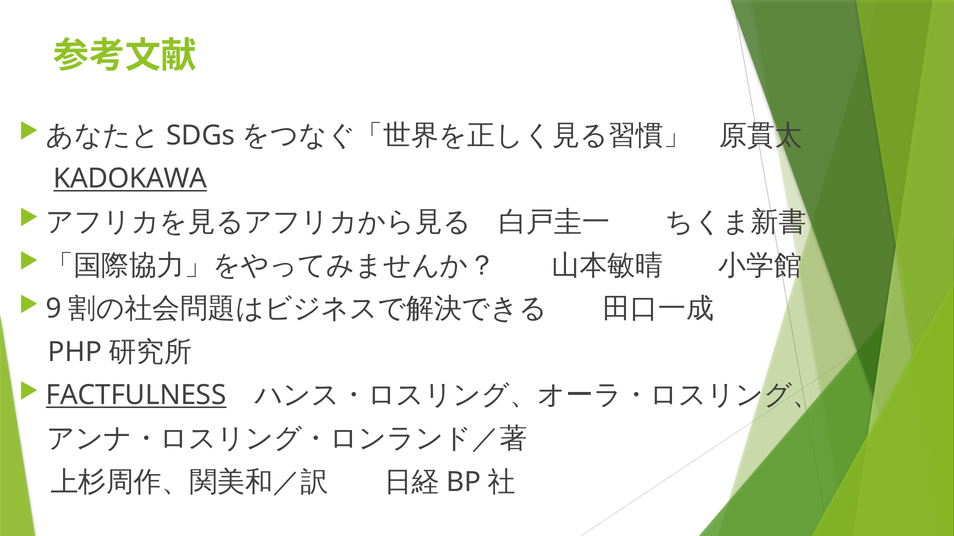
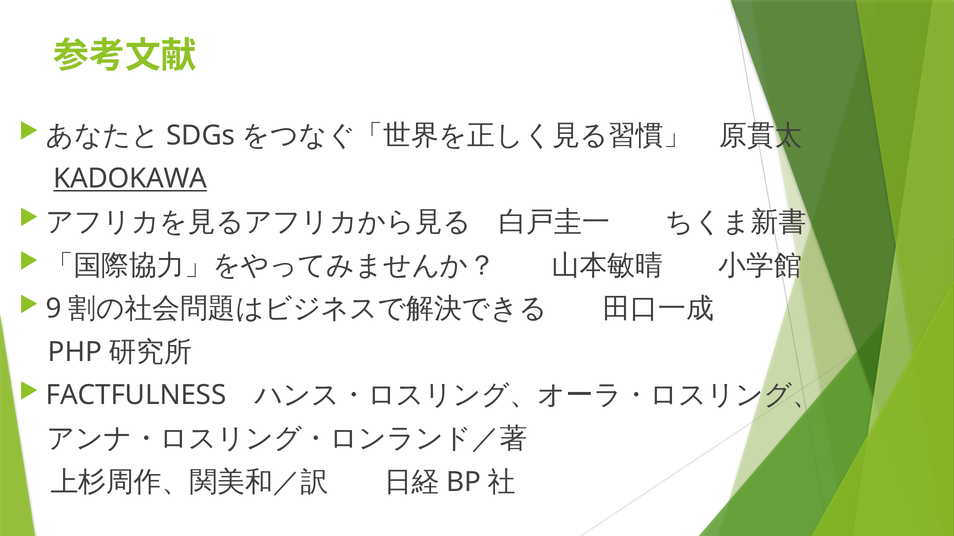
FACTFULNESS underline: present -> none
